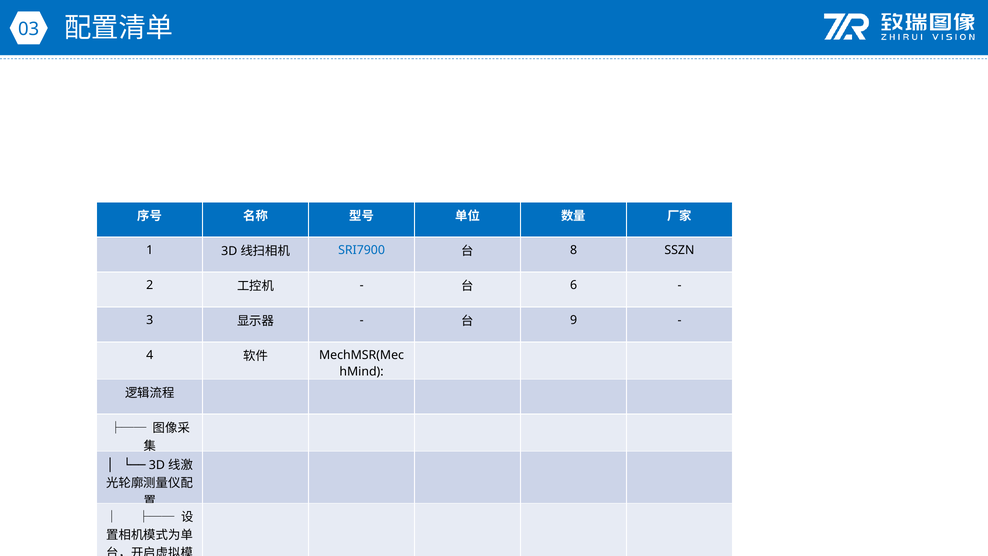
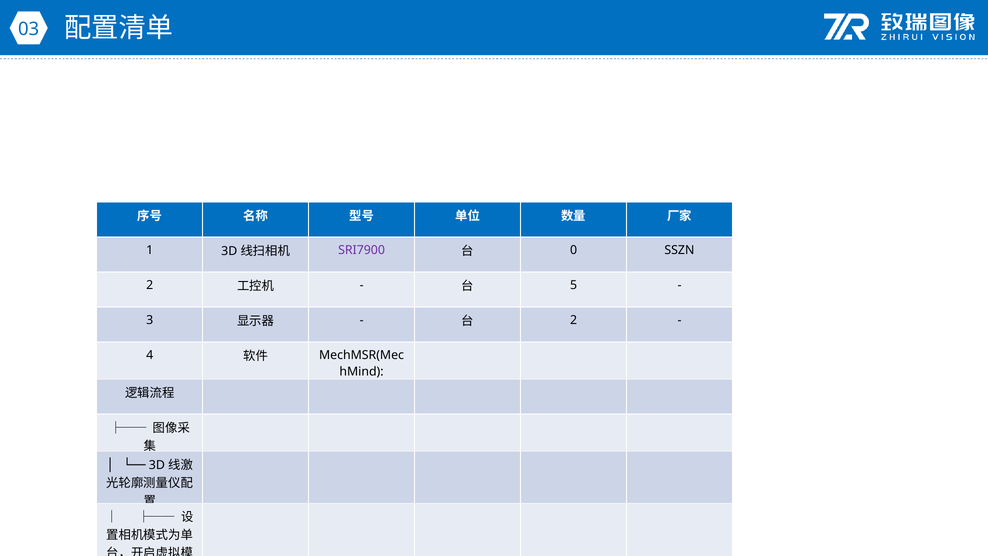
SRI7900 colour: blue -> purple
8: 8 -> 0
6: 6 -> 5
9 at (574, 320): 9 -> 2
